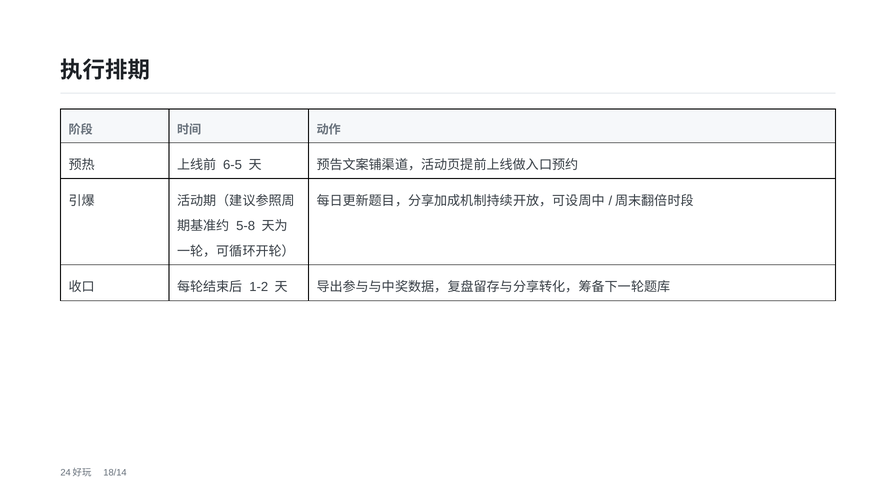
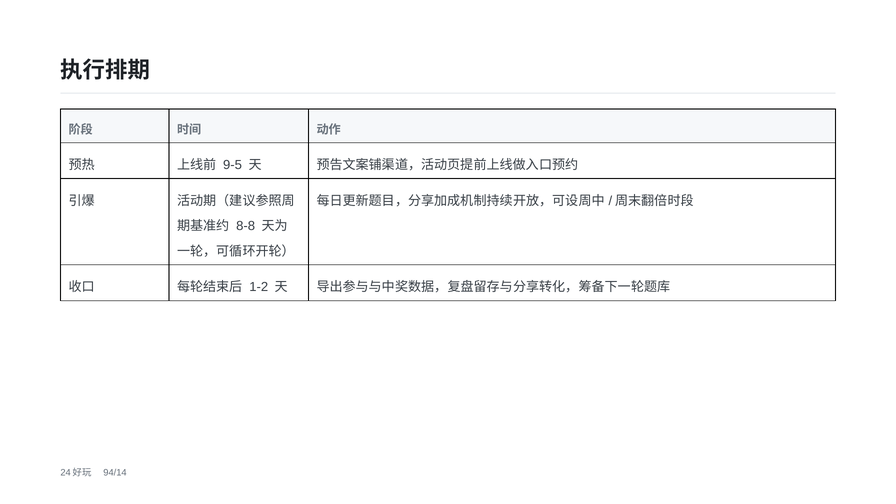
6-5: 6-5 -> 9-5
5-8: 5-8 -> 8-8
18/14: 18/14 -> 94/14
